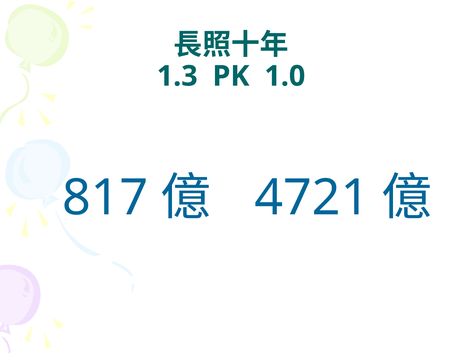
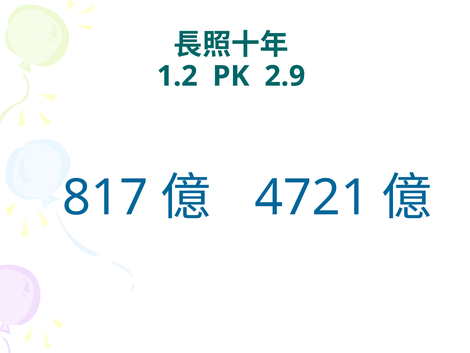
1.3: 1.3 -> 1.2
1.0: 1.0 -> 2.9
